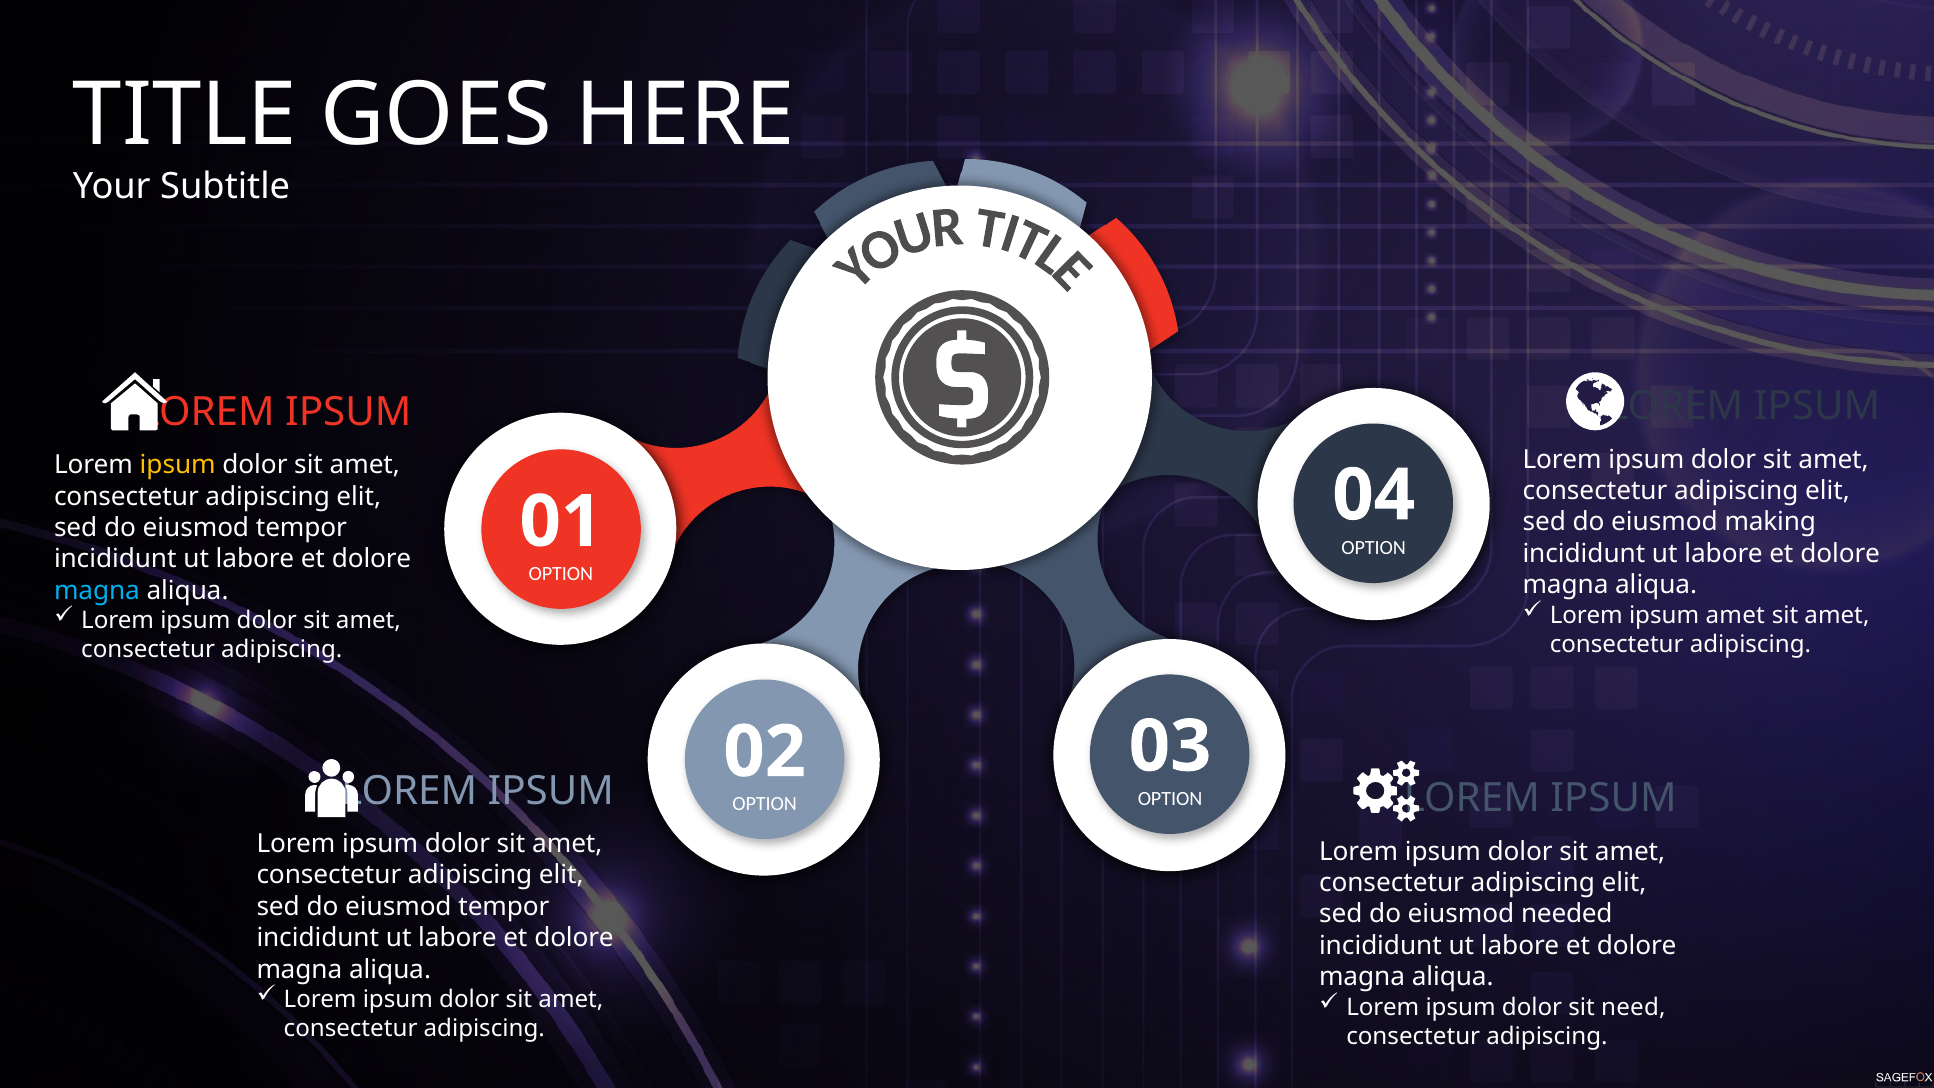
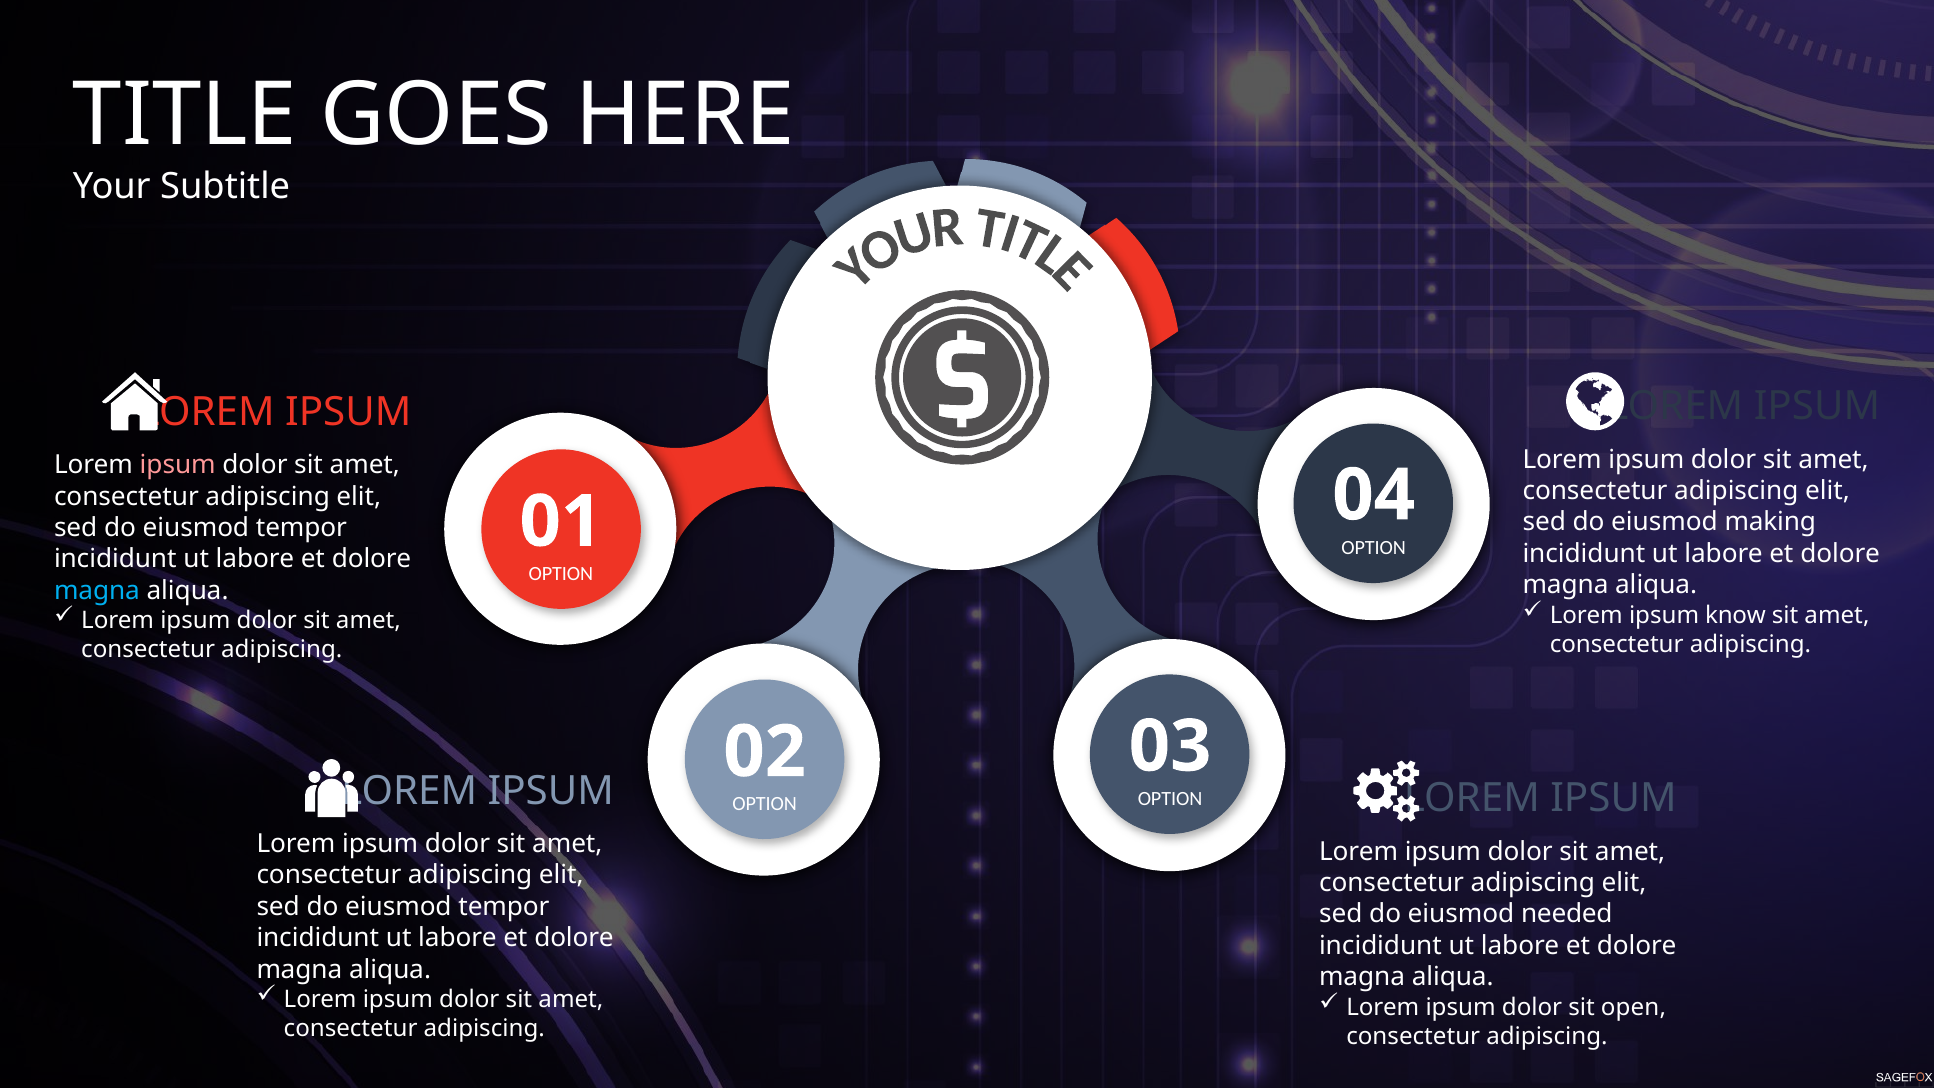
ipsum at (178, 465) colour: yellow -> pink
ipsum amet: amet -> know
need: need -> open
